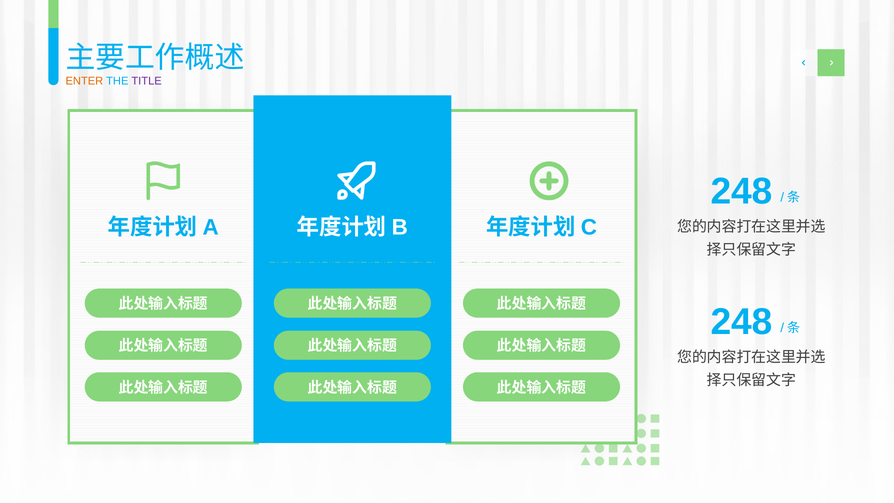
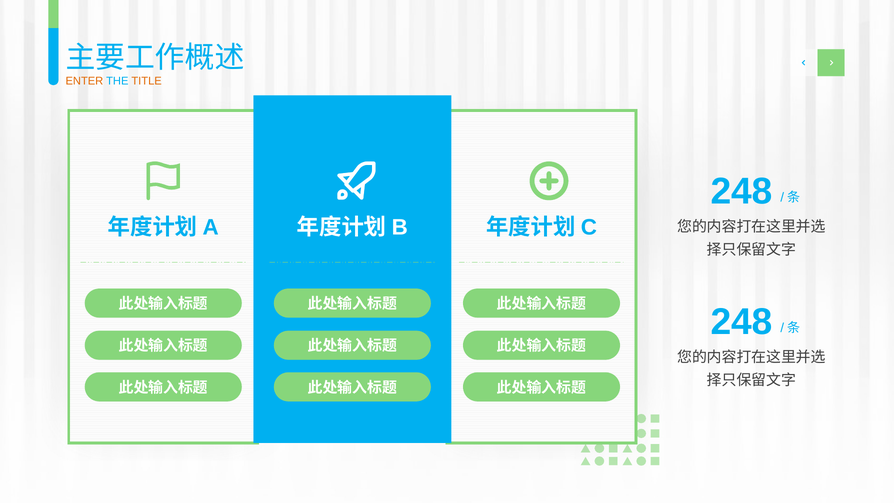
TITLE colour: purple -> orange
